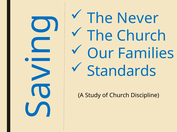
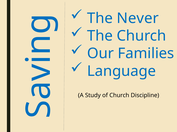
Standards: Standards -> Language
